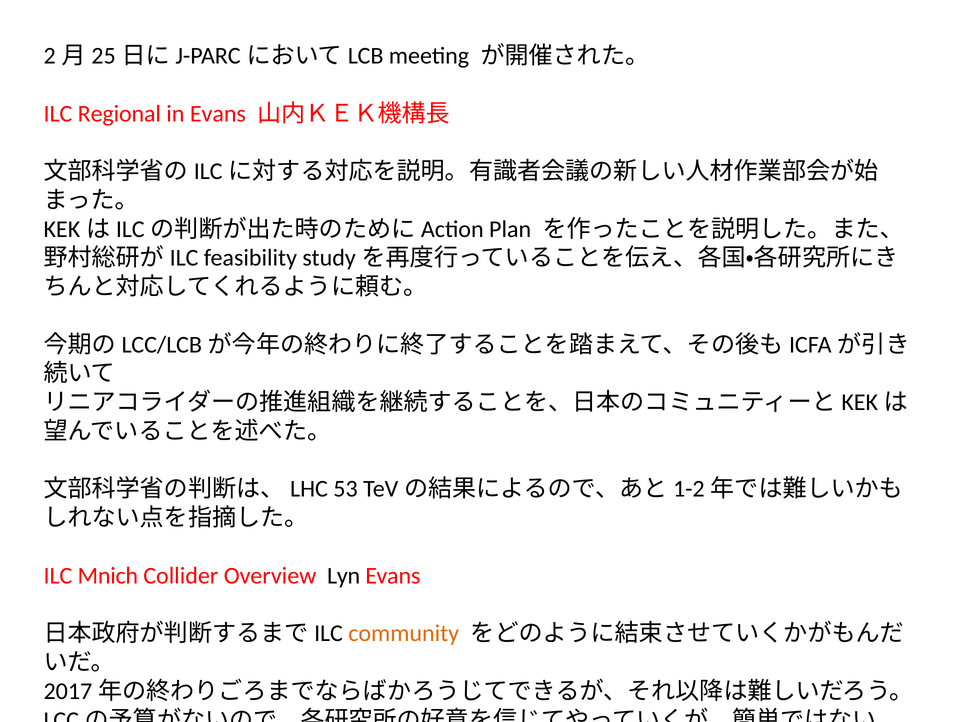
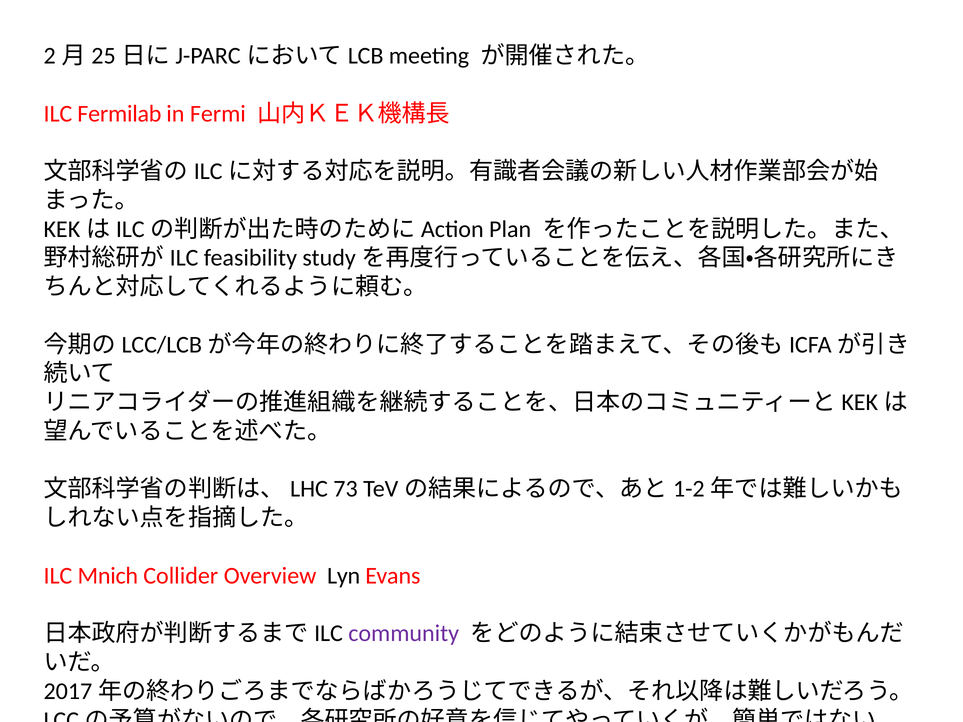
Regional: Regional -> Fermilab
in Evans: Evans -> Fermi
53: 53 -> 73
community colour: orange -> purple
